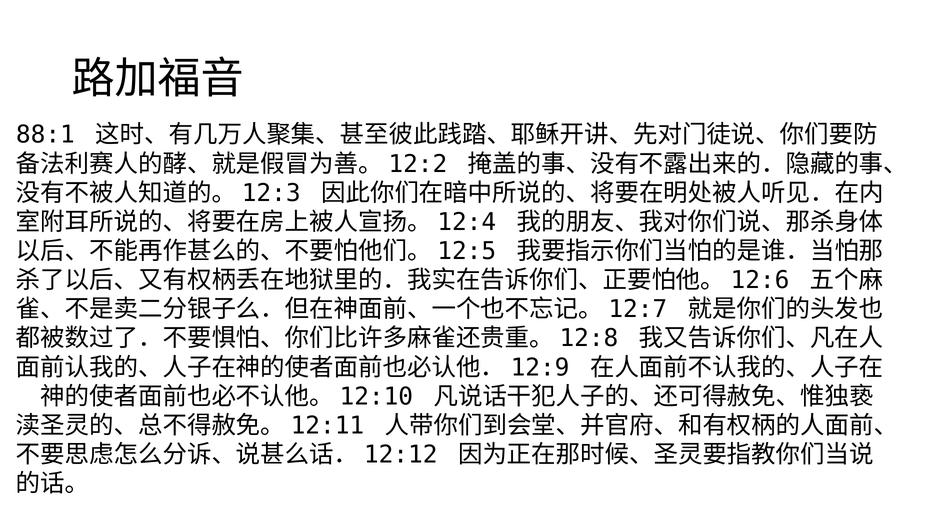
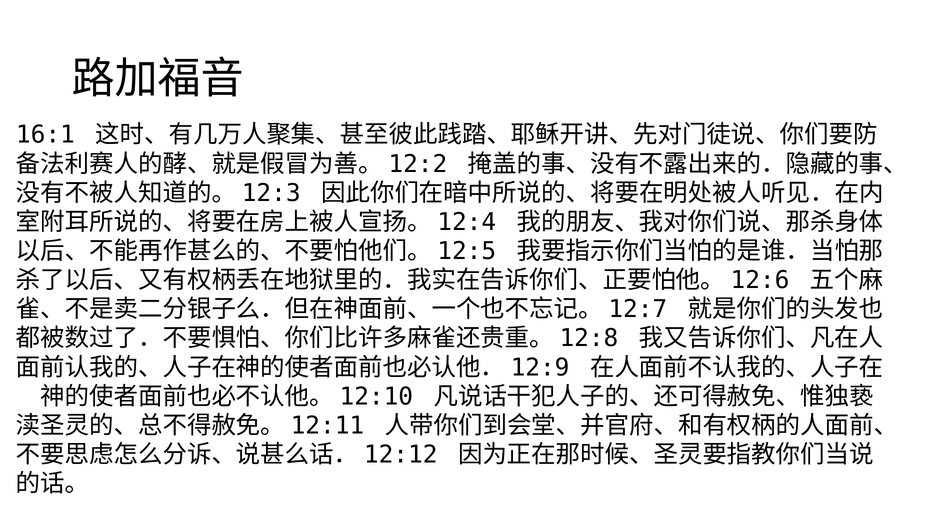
88:1: 88:1 -> 16:1
